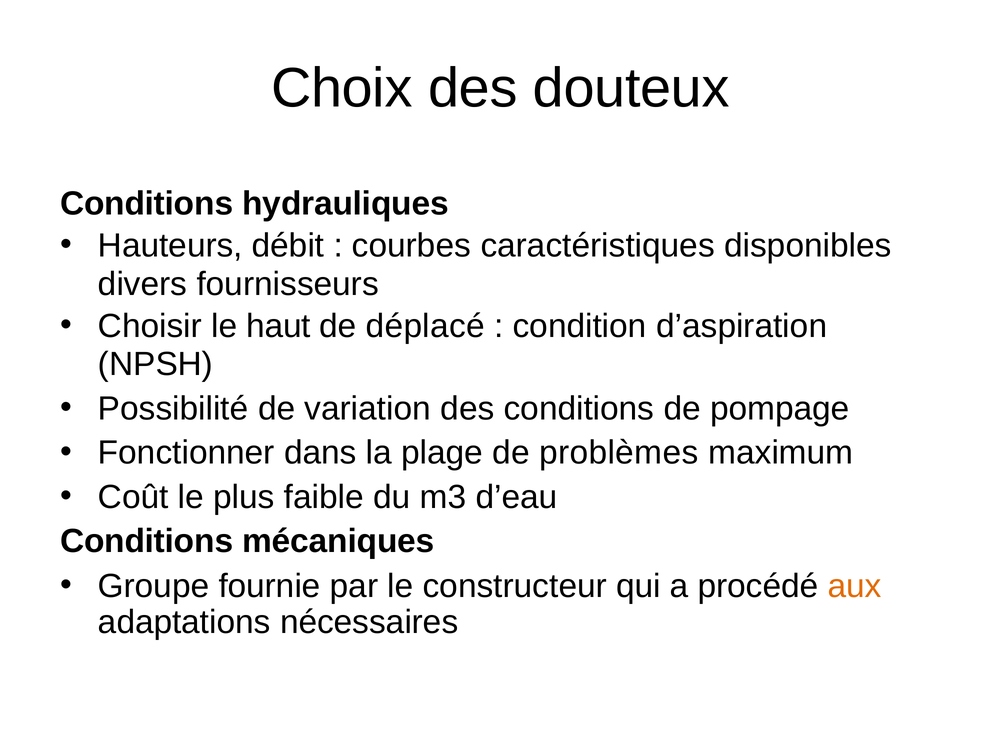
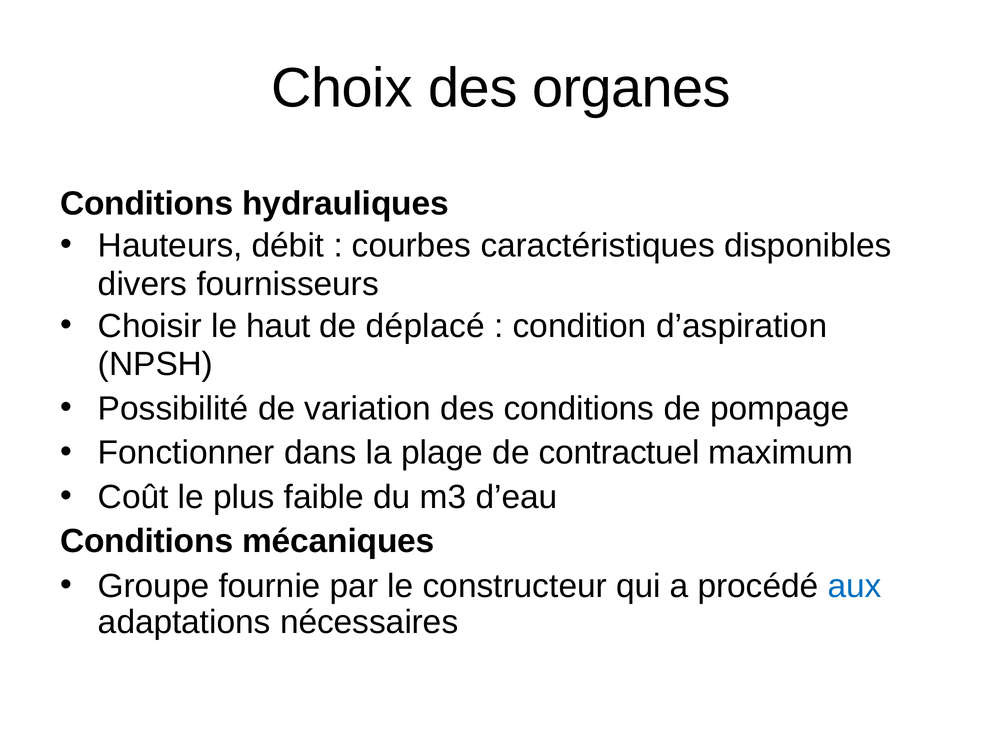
douteux: douteux -> organes
problèmes: problèmes -> contractuel
aux colour: orange -> blue
